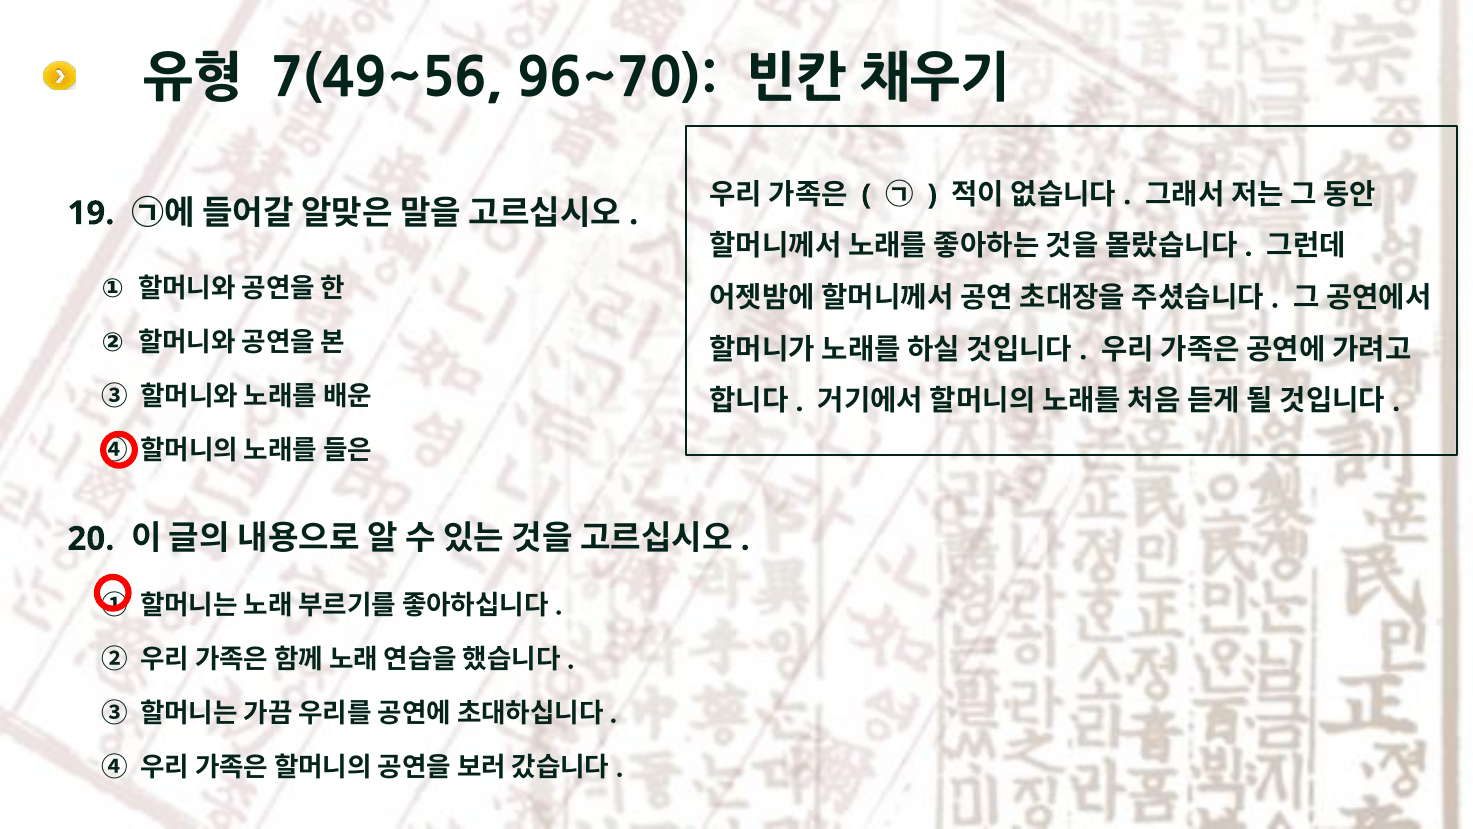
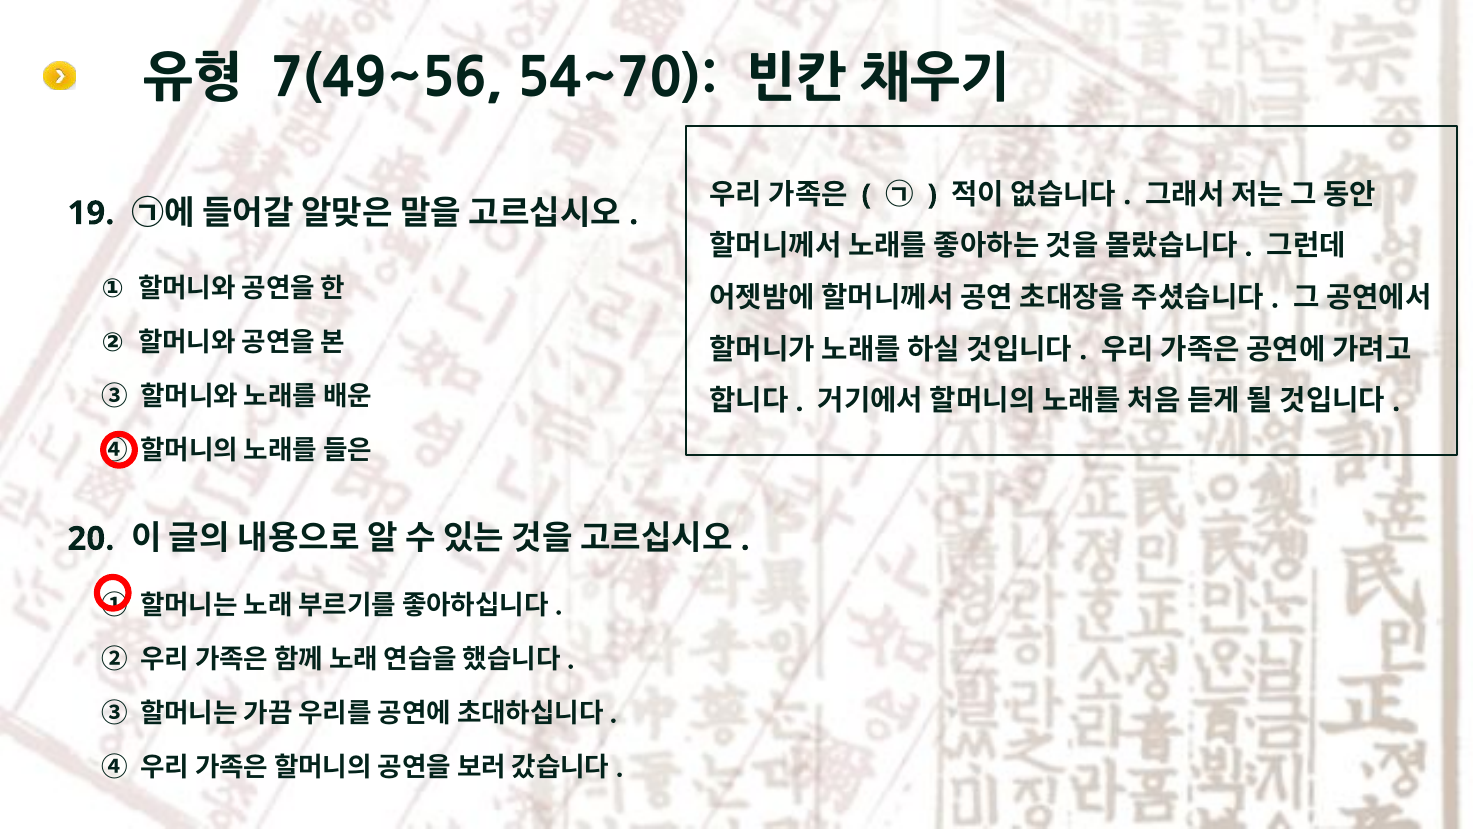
96~70: 96~70 -> 54~70
